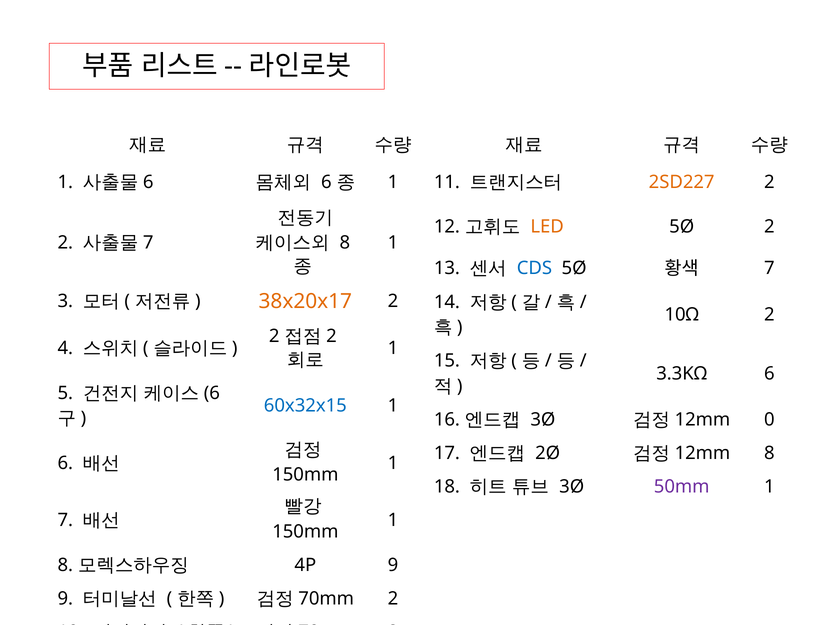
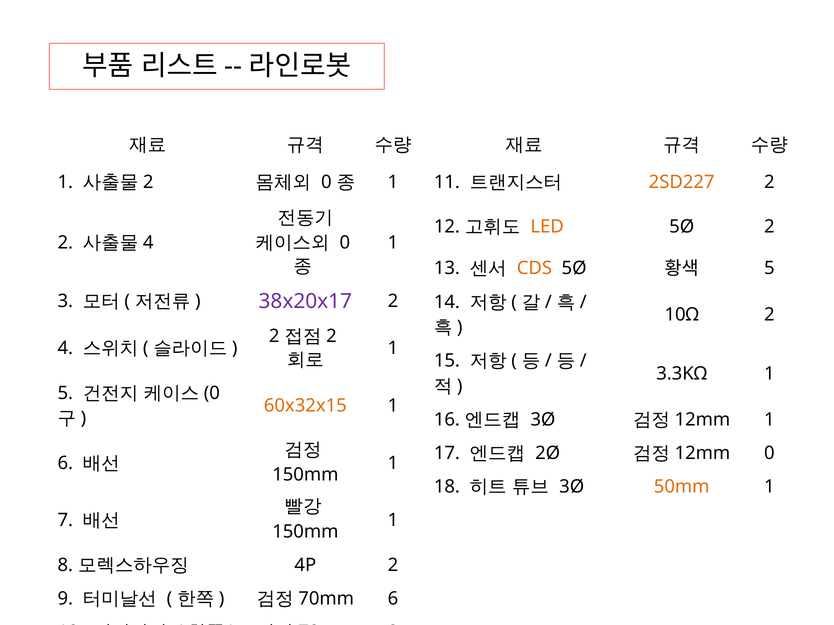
6 at (148, 182): 6 -> 2
6 at (326, 182): 6 -> 0
8 at (345, 243): 8 -> 0
7 at (148, 243): 7 -> 4
CDS colour: blue -> orange
7 at (769, 268): 7 -> 5
38x20x17 colour: orange -> purple
3.3KΩ 6: 6 -> 1
6 at (212, 393): 6 -> 0
60x32x15 colour: blue -> orange
0 at (769, 420): 0 -> 1
8 at (769, 453): 8 -> 0
50mm colour: purple -> orange
4P 9: 9 -> 2
2 at (393, 599): 2 -> 6
